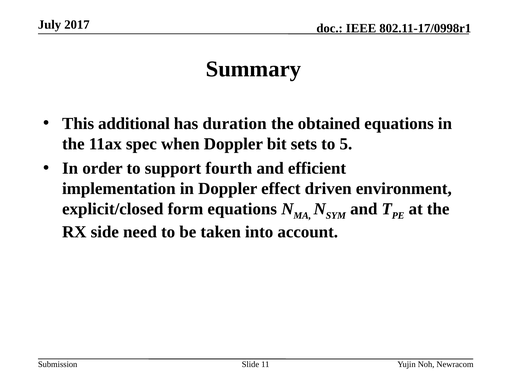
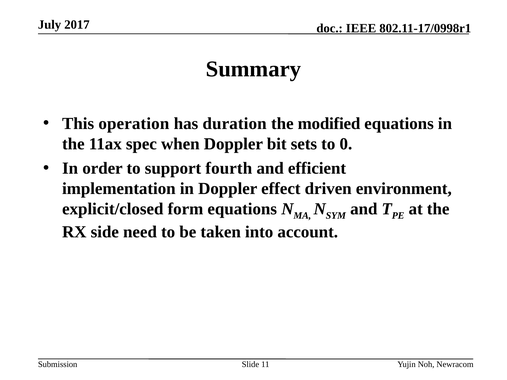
additional: additional -> operation
obtained: obtained -> modified
5: 5 -> 0
